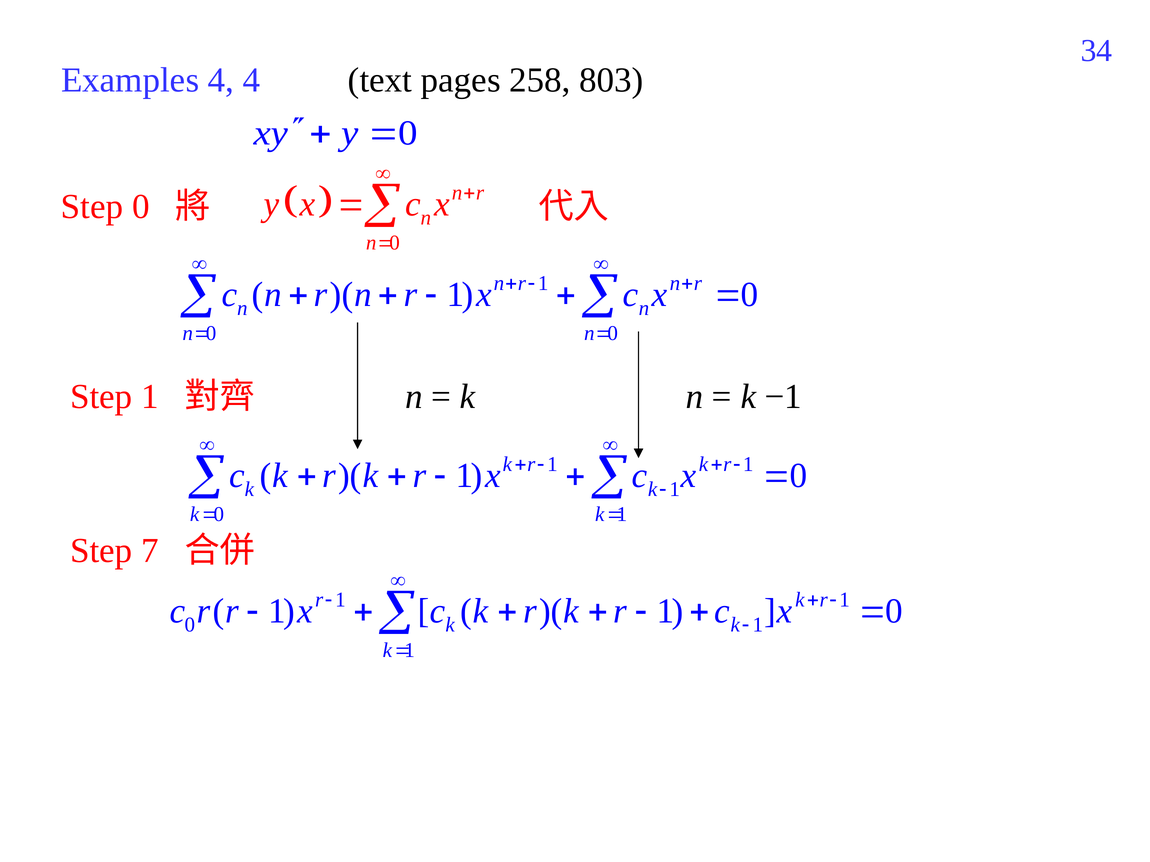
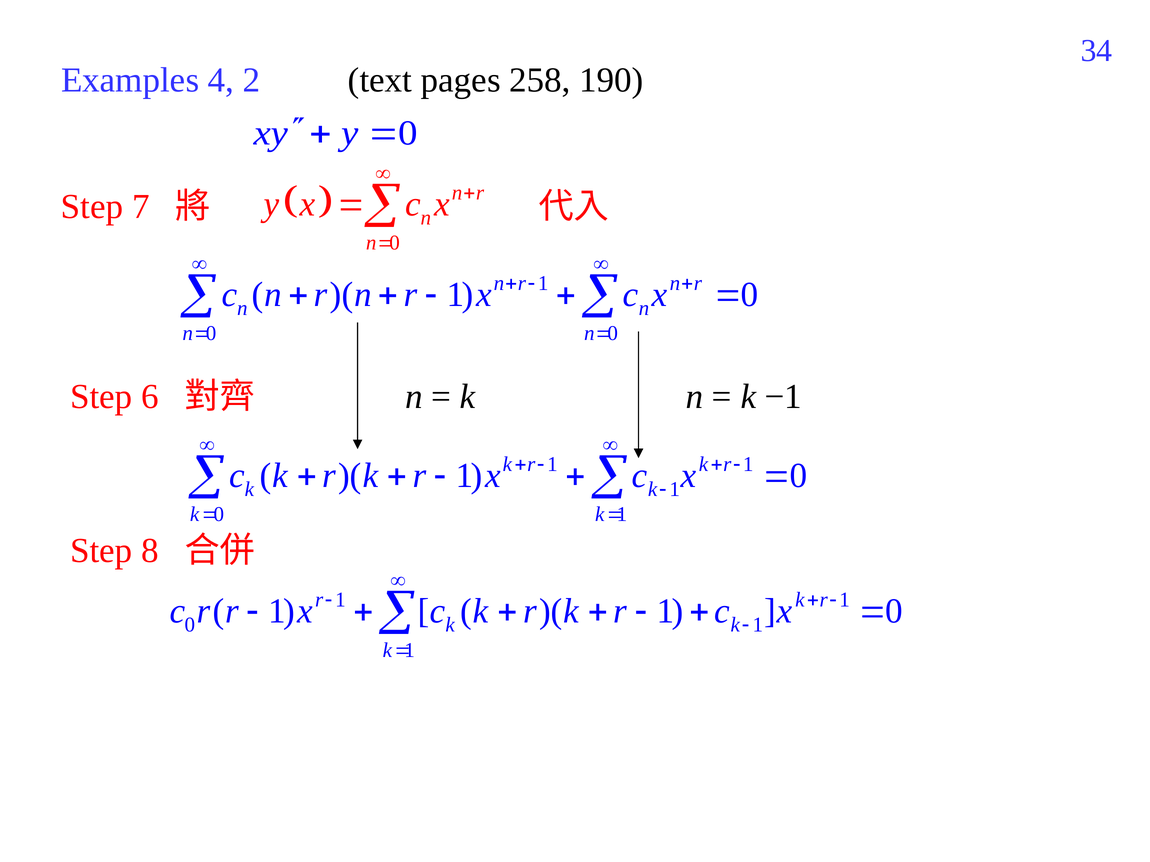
4 4: 4 -> 2
803: 803 -> 190
Step 0: 0 -> 7
Step 1: 1 -> 6
7: 7 -> 8
